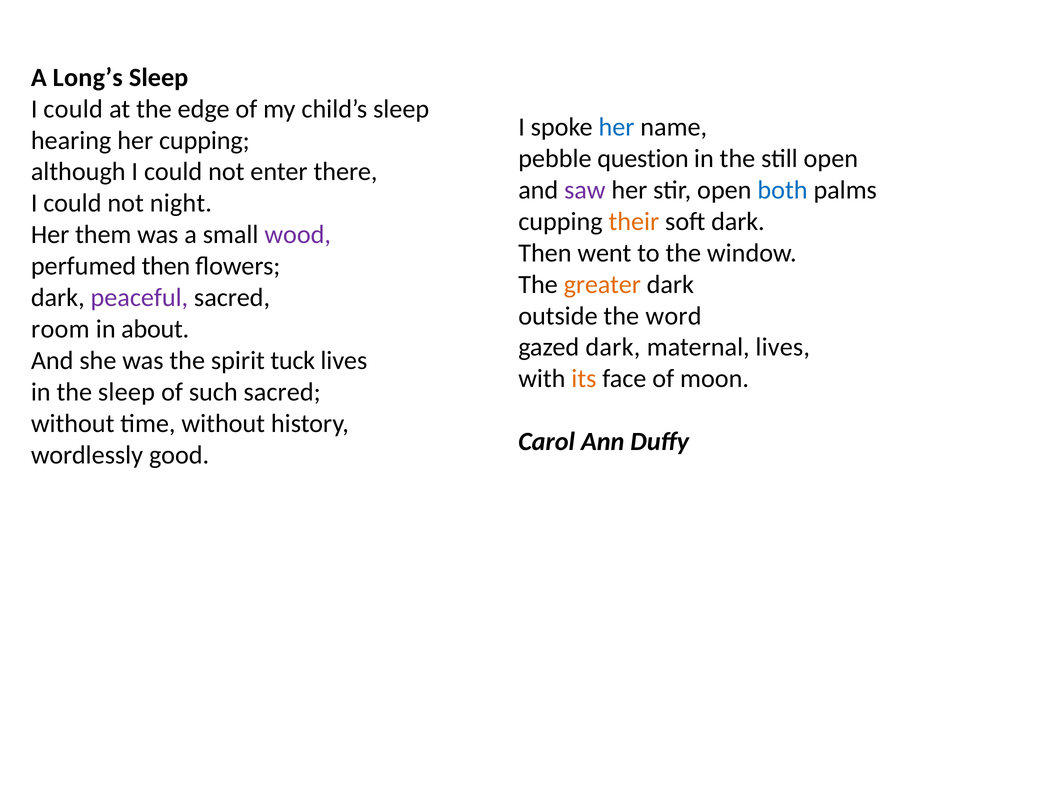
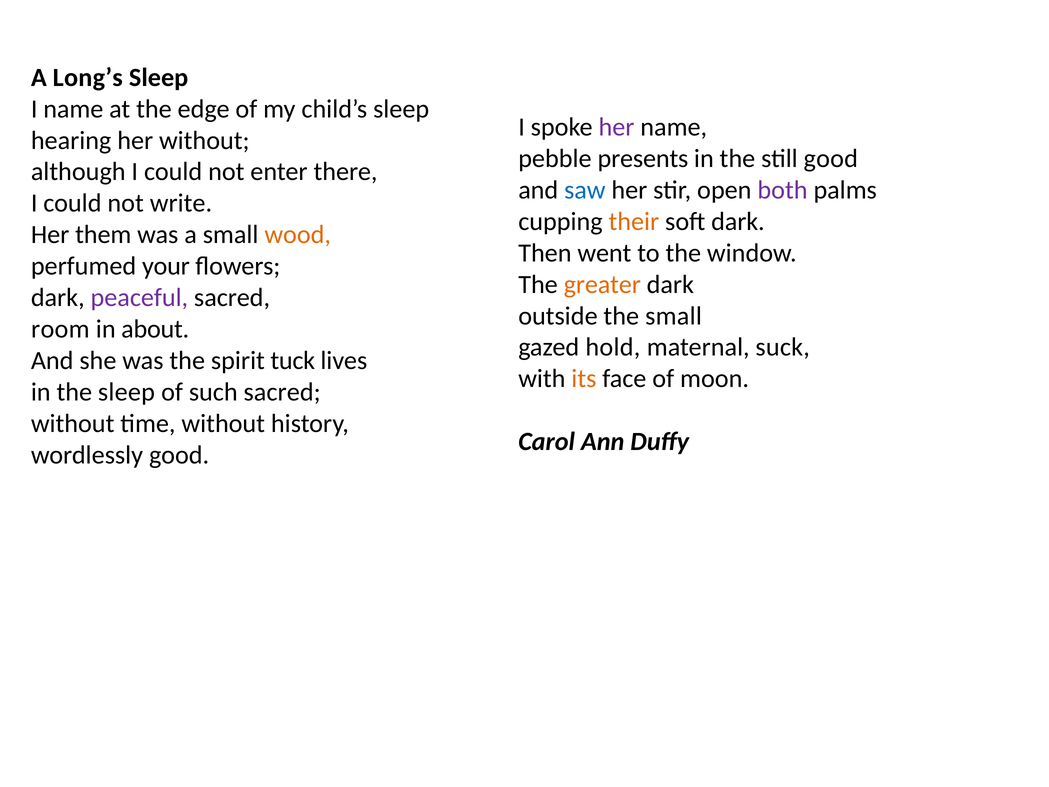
could at (73, 109): could -> name
her at (616, 127) colour: blue -> purple
her cupping: cupping -> without
question: question -> presents
still open: open -> good
saw colour: purple -> blue
both colour: blue -> purple
night: night -> write
wood colour: purple -> orange
perfumed then: then -> your
the word: word -> small
gazed dark: dark -> hold
maternal lives: lives -> suck
